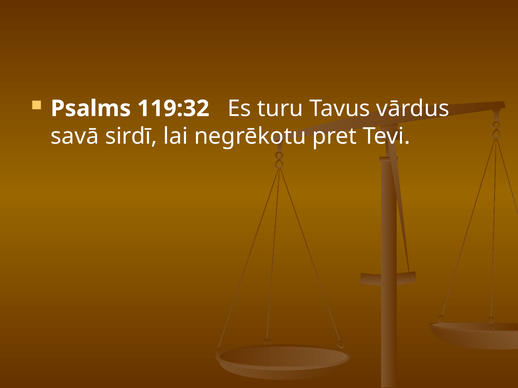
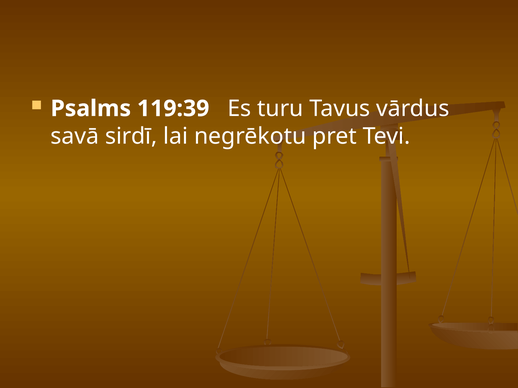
119:32: 119:32 -> 119:39
